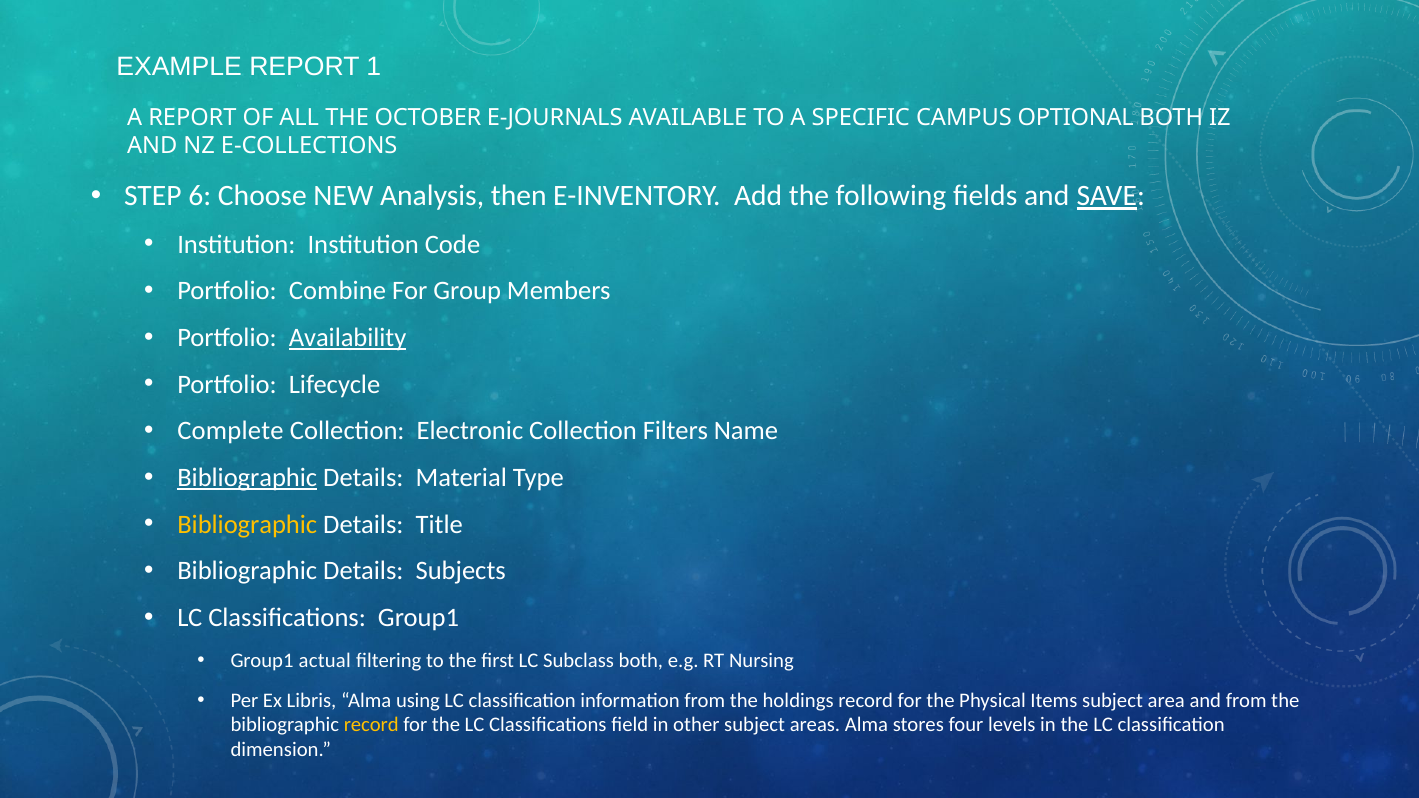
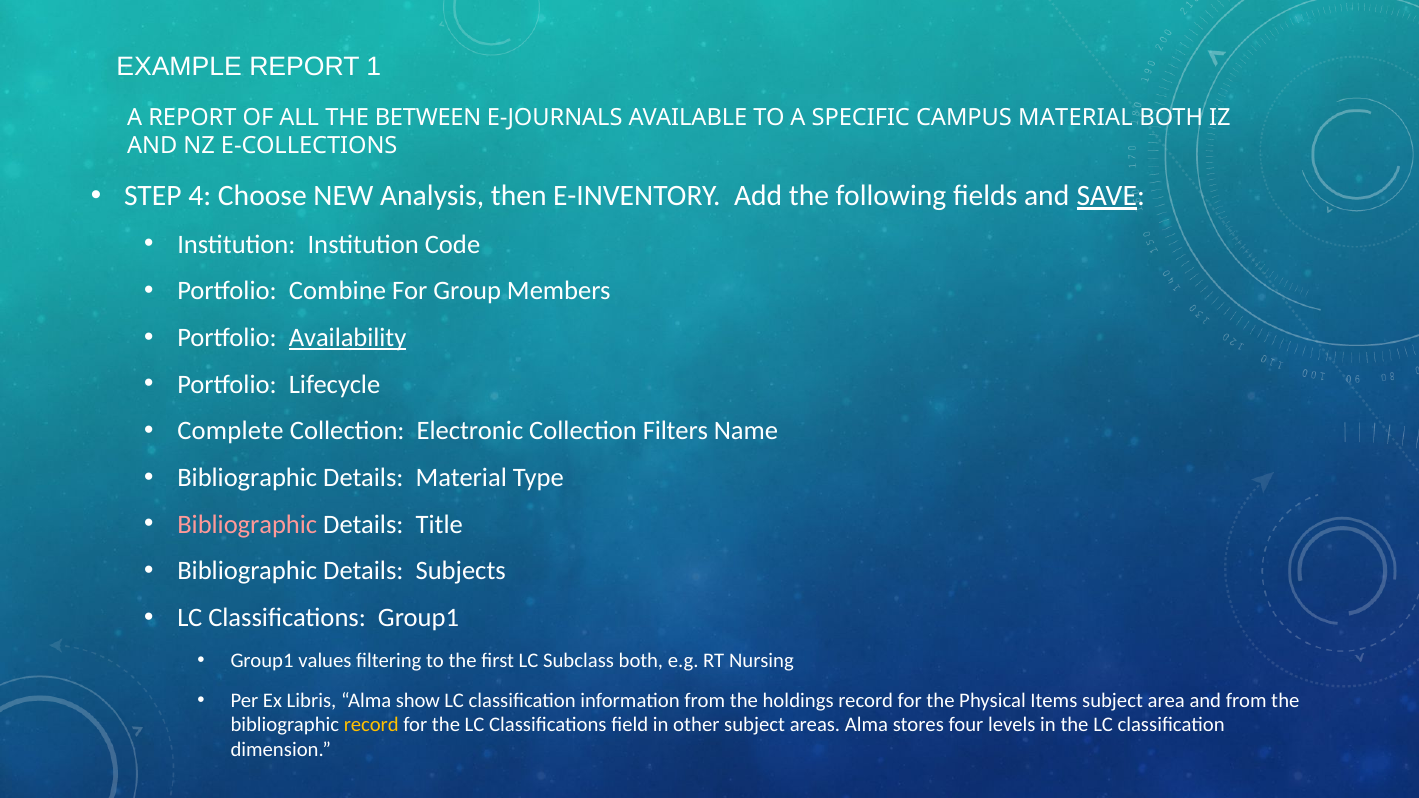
OCTOBER: OCTOBER -> BETWEEN
CAMPUS OPTIONAL: OPTIONAL -> MATERIAL
6: 6 -> 4
Bibliographic at (247, 478) underline: present -> none
Bibliographic at (247, 525) colour: yellow -> pink
actual: actual -> values
using: using -> show
